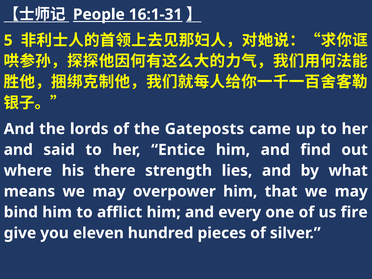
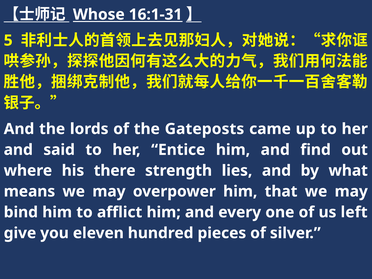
People: People -> Whose
fire: fire -> left
